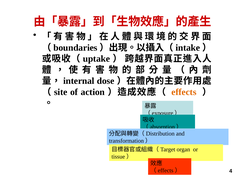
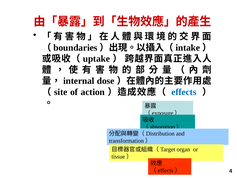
effects colour: orange -> blue
